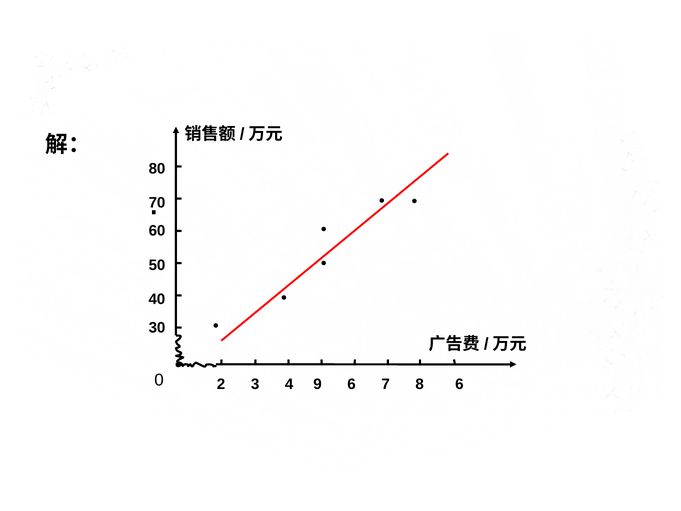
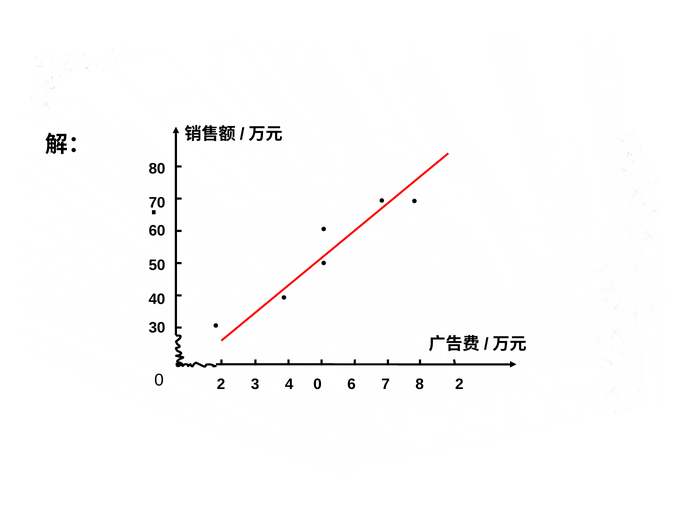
4 9: 9 -> 0
8 6: 6 -> 2
